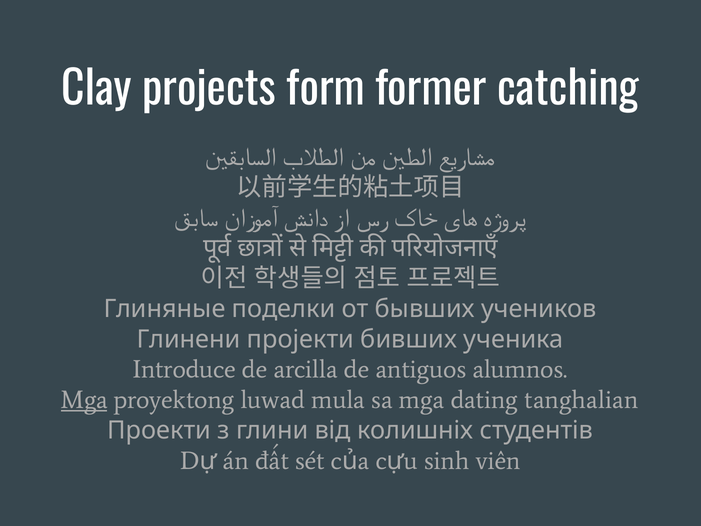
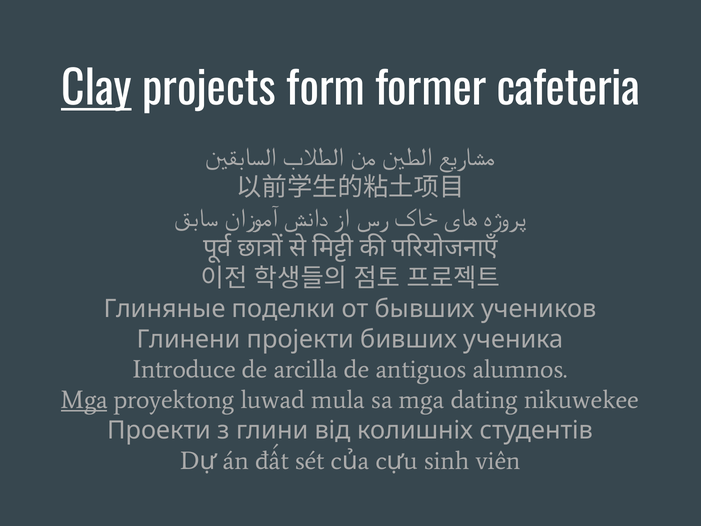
Clay underline: none -> present
catching: catching -> cafeteria
tanghalian: tanghalian -> nikuwekee
